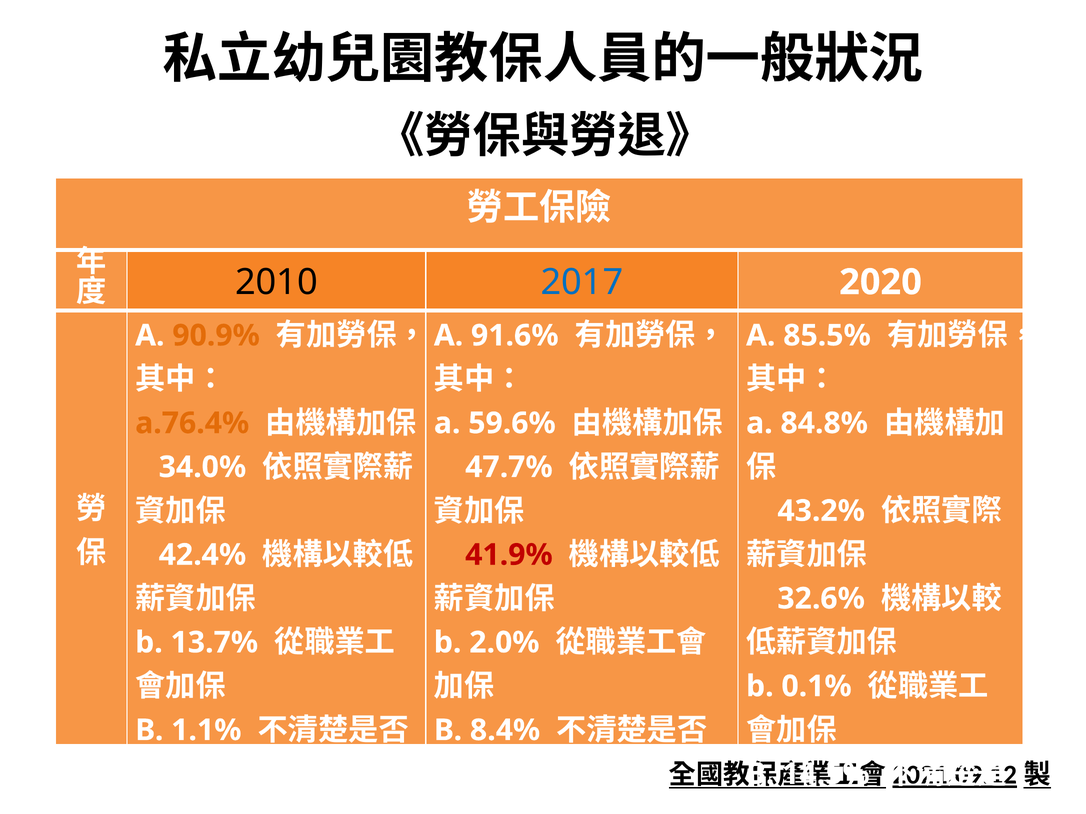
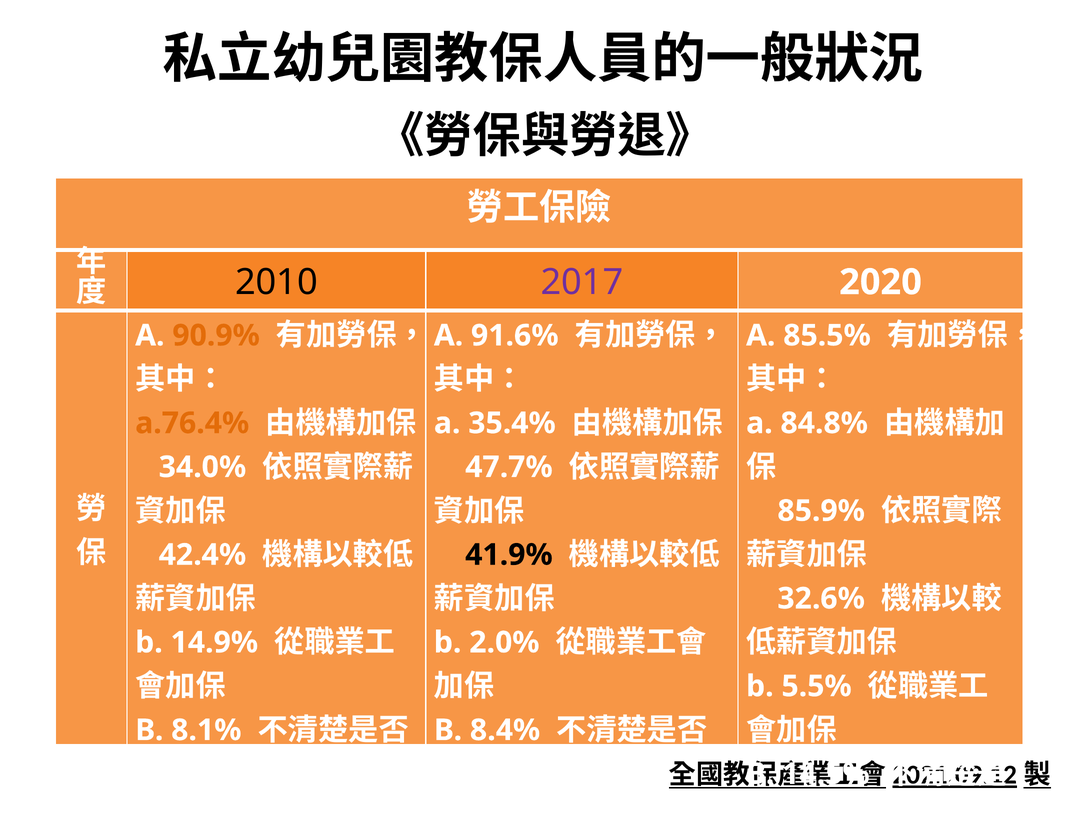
2017 colour: blue -> purple
59.6%: 59.6% -> 35.4%
43.2%: 43.2% -> 85.9%
41.9% colour: red -> black
13.7%: 13.7% -> 14.9%
0.1%: 0.1% -> 5.5%
1.1%: 1.1% -> 8.1%
